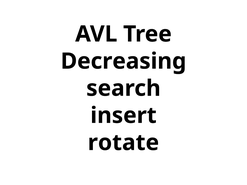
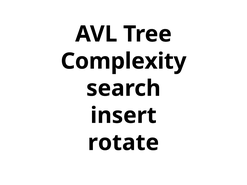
Decreasing: Decreasing -> Complexity
